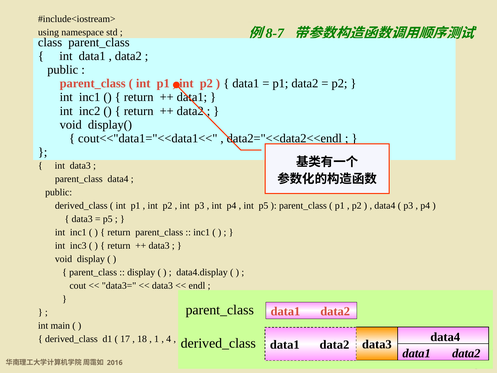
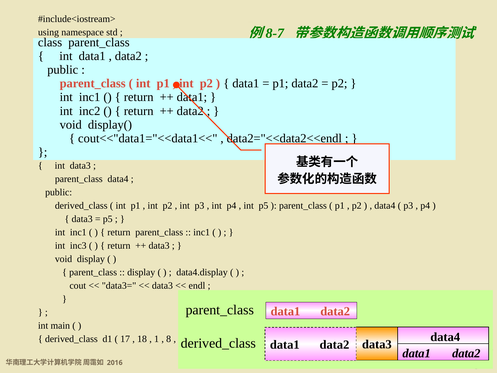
4: 4 -> 8
